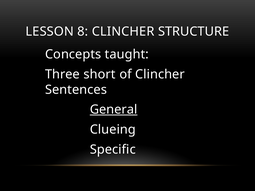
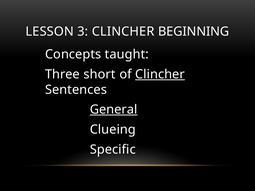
8: 8 -> 3
STRUCTURE: STRUCTURE -> BEGINNING
Clincher at (160, 74) underline: none -> present
